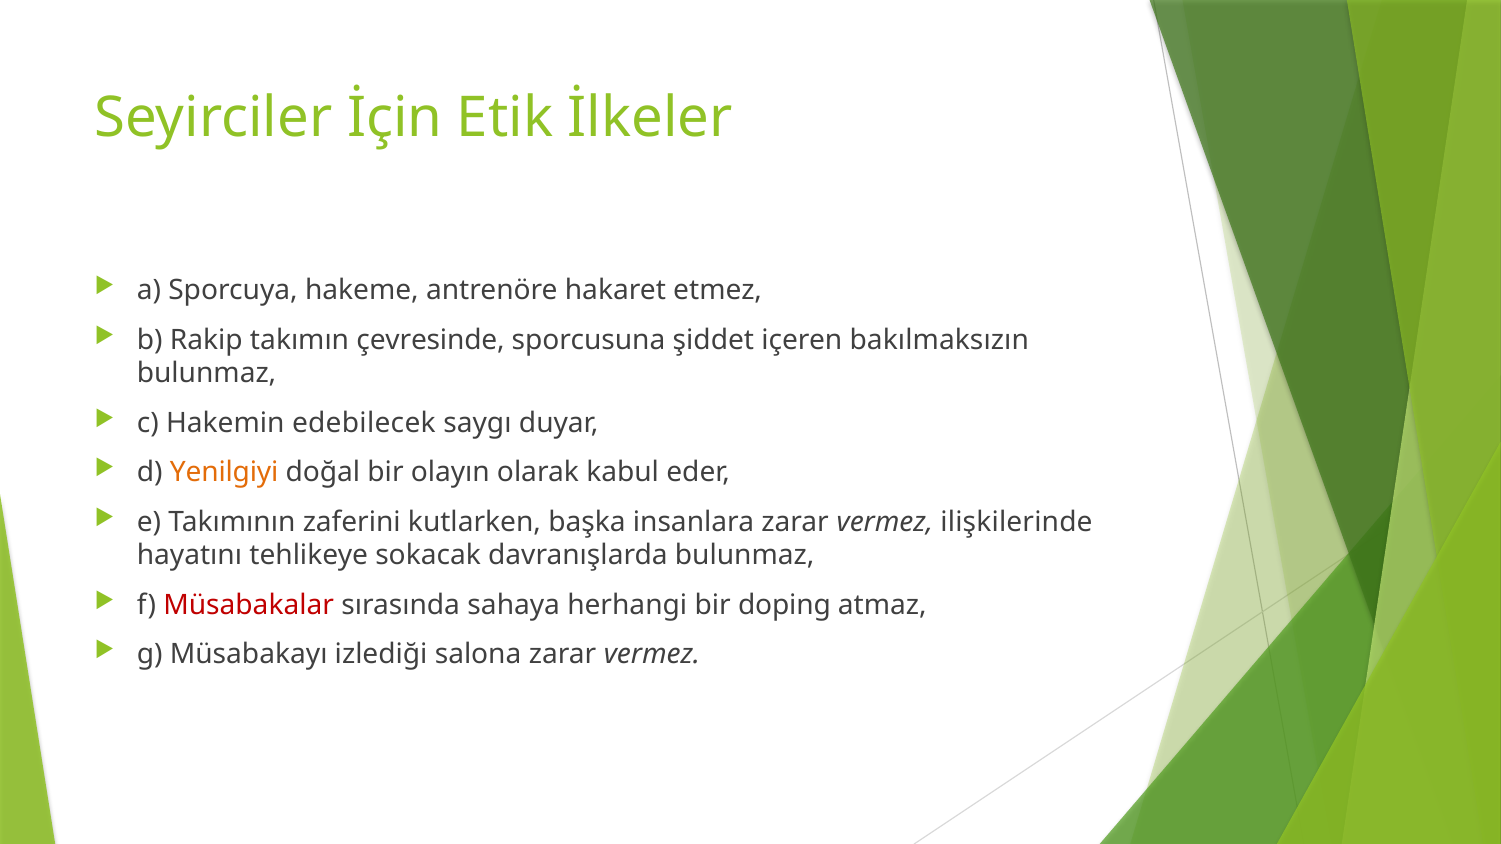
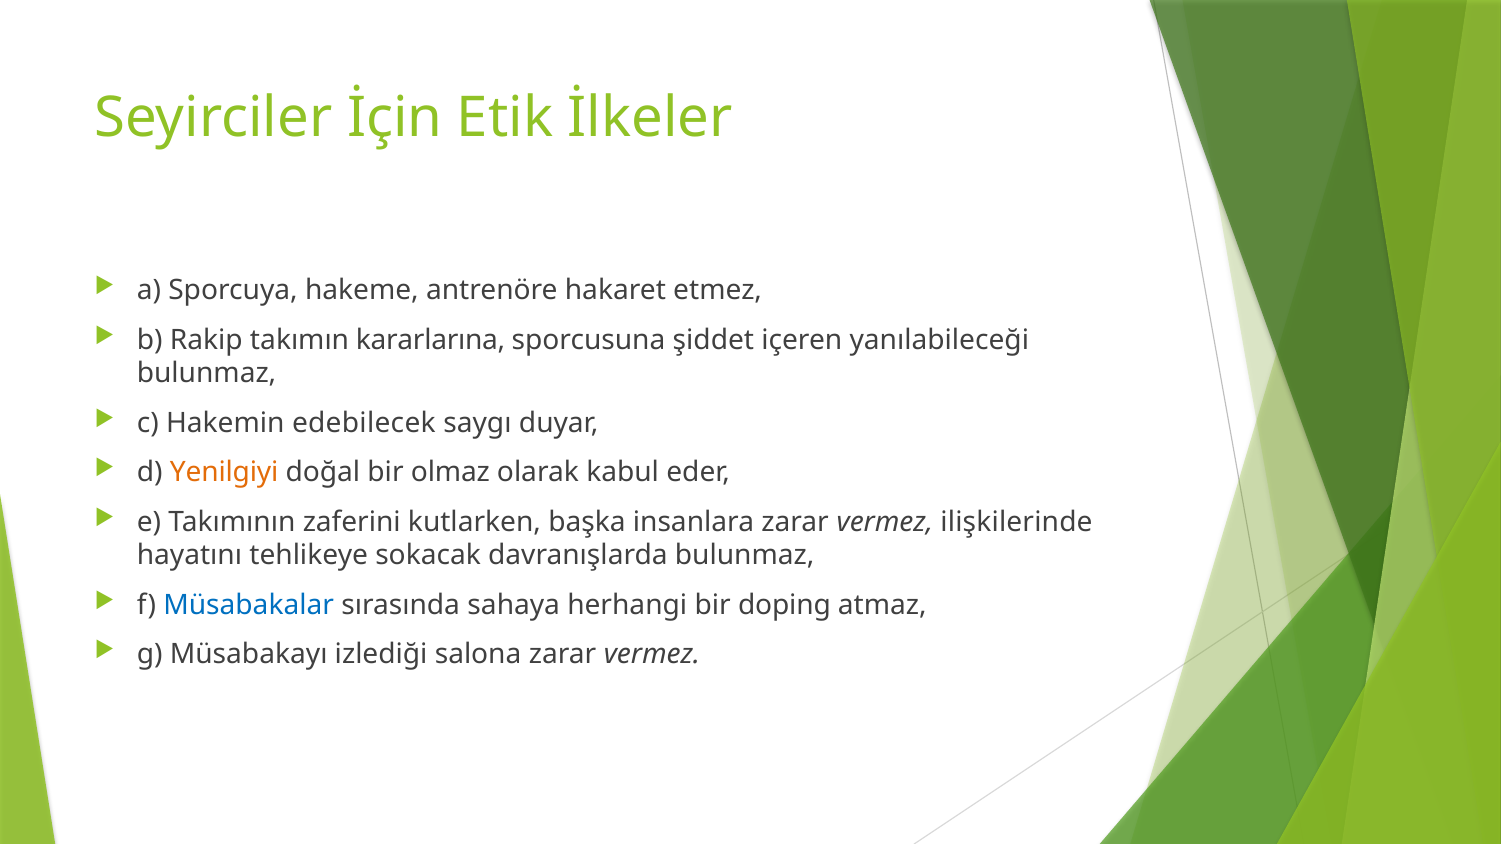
çevresinde: çevresinde -> kararlarına
bakılmaksızın: bakılmaksızın -> yanılabileceği
olayın: olayın -> olmaz
Müsabakalar colour: red -> blue
